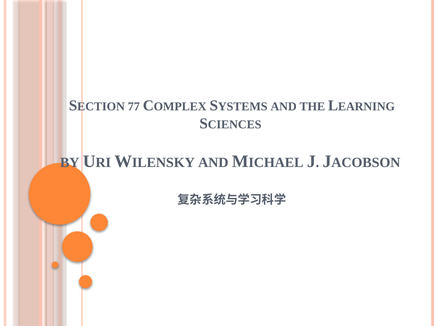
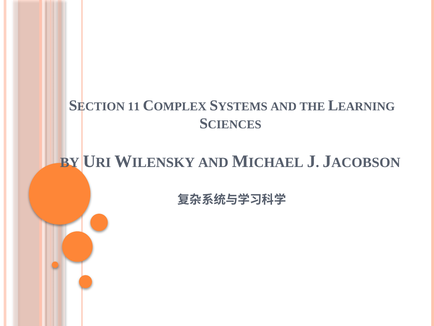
77: 77 -> 11
